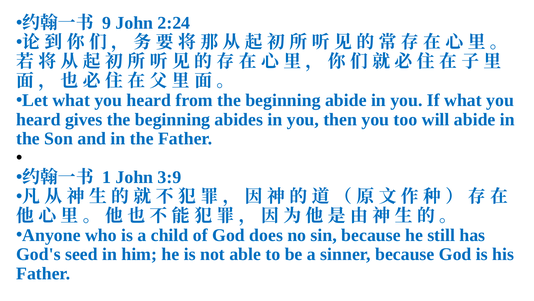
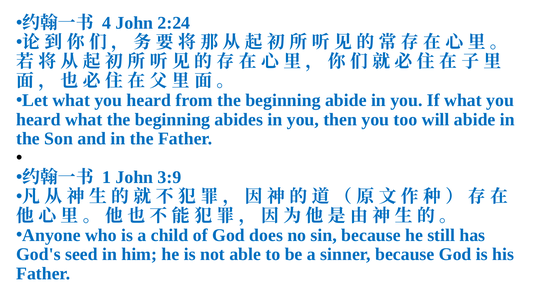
9: 9 -> 4
heard gives: gives -> what
